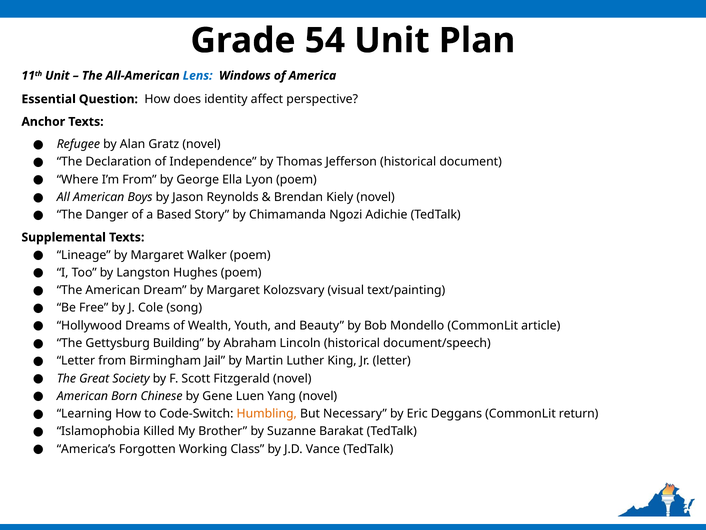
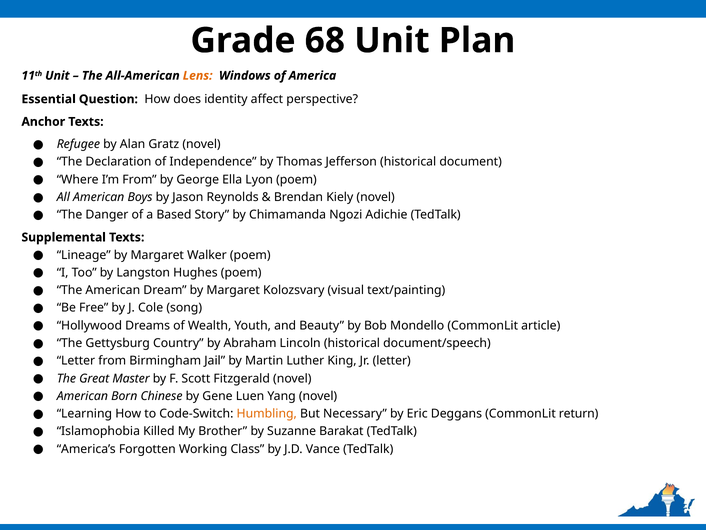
54: 54 -> 68
Lens colour: blue -> orange
Building: Building -> Country
Society: Society -> Master
